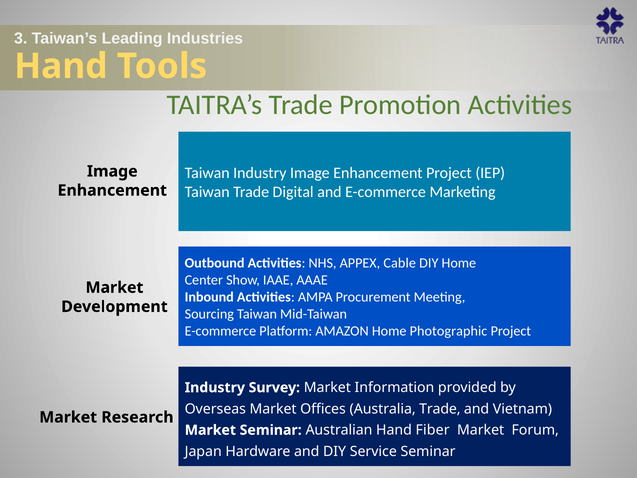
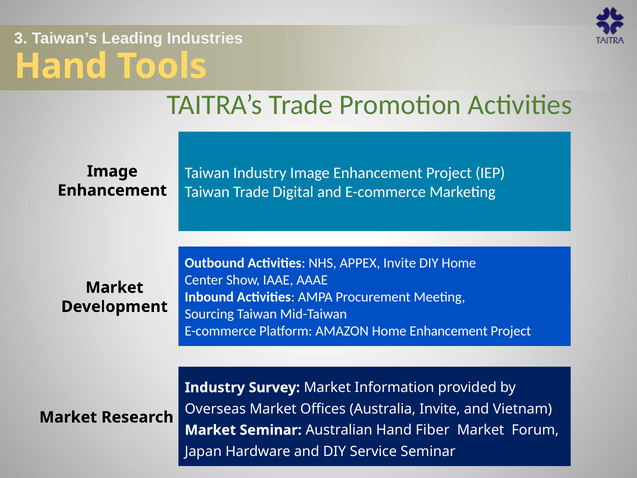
APPEX Cable: Cable -> Invite
Home Photographic: Photographic -> Enhancement
Australia Trade: Trade -> Invite
